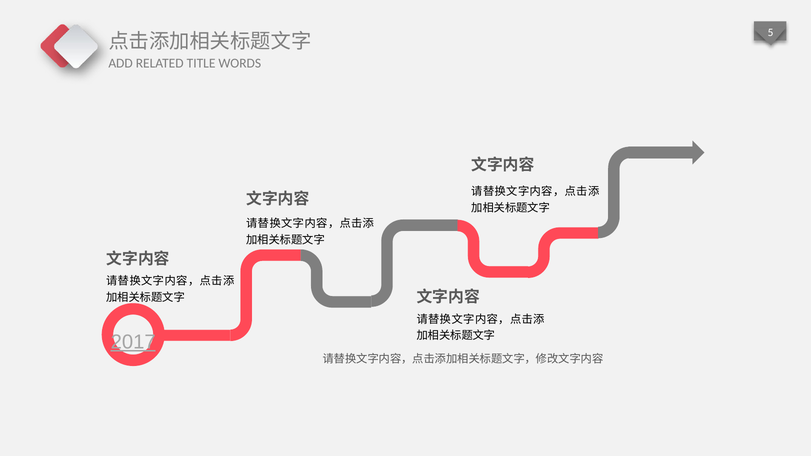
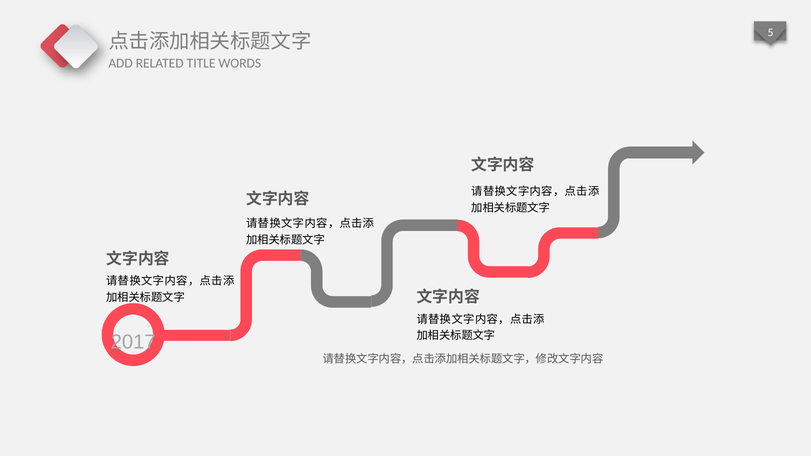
2017 underline: present -> none
